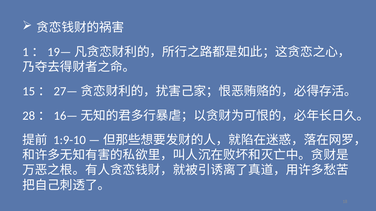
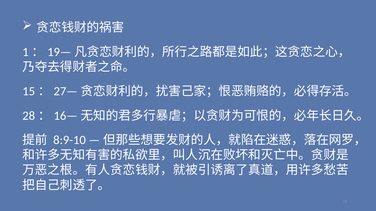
1:9-10: 1:9-10 -> 8:9-10
